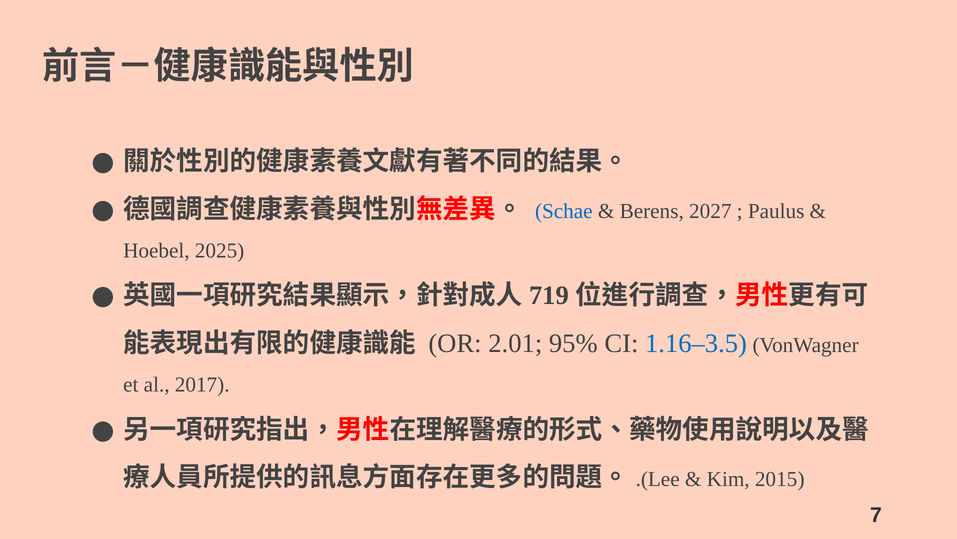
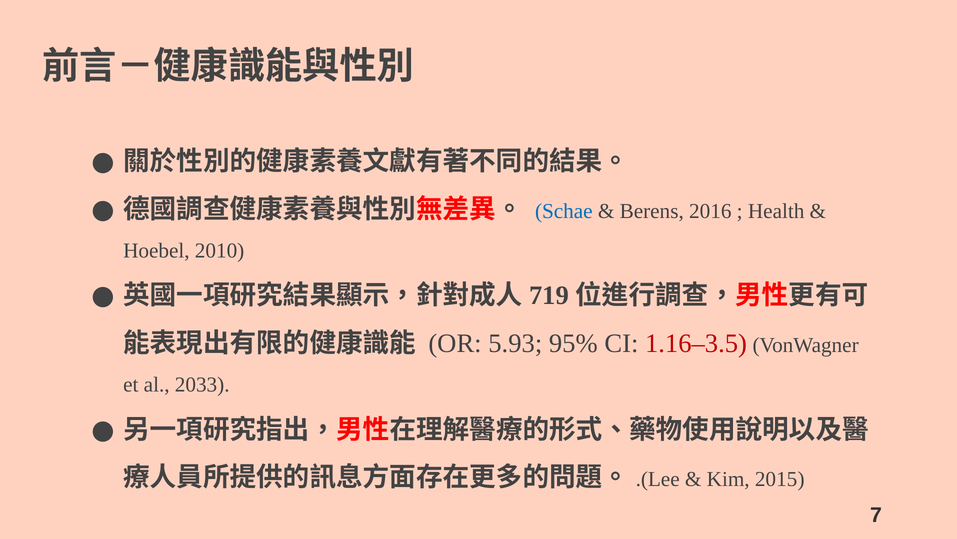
2027: 2027 -> 2016
Paulus: Paulus -> Health
2025: 2025 -> 2010
2.01: 2.01 -> 5.93
1.16–3.5 colour: blue -> red
2017: 2017 -> 2033
